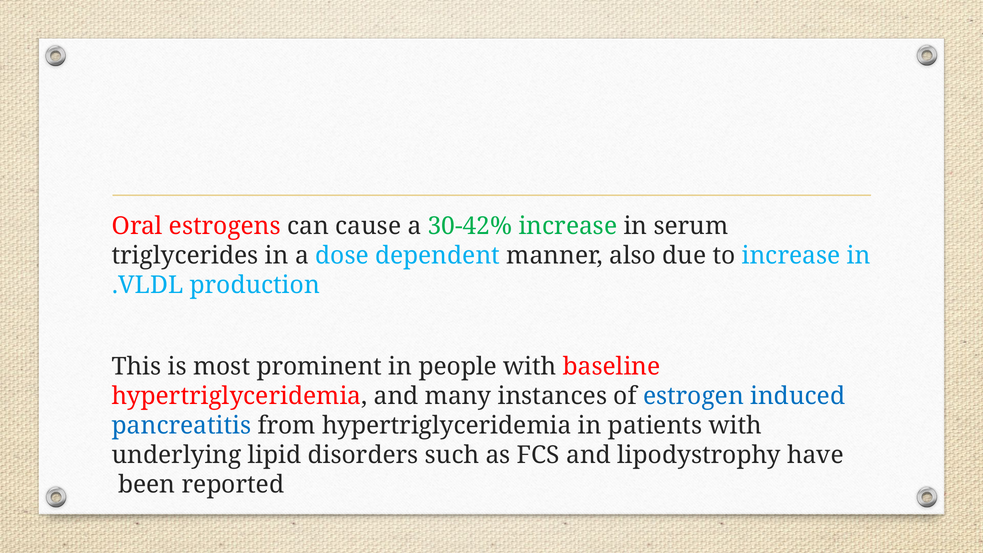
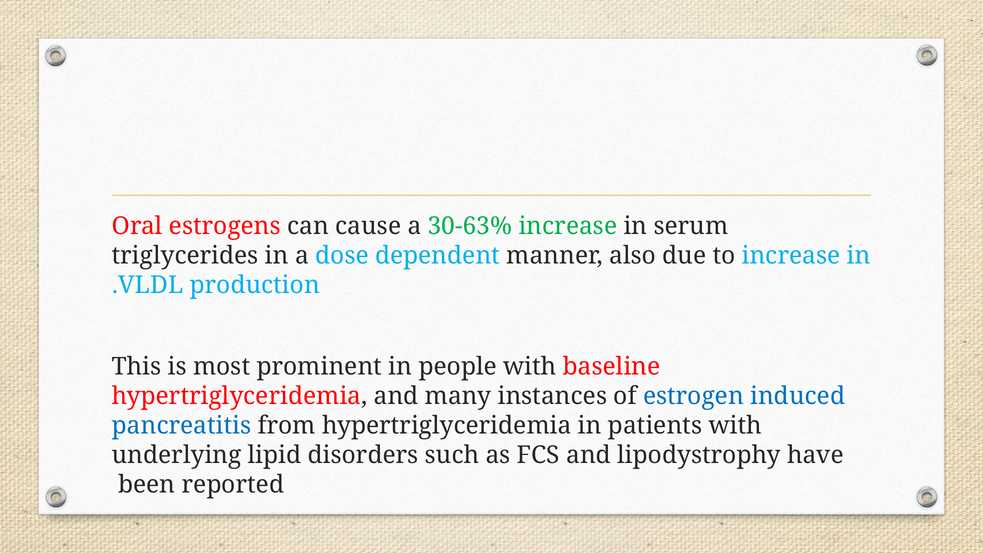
30-42%: 30-42% -> 30-63%
